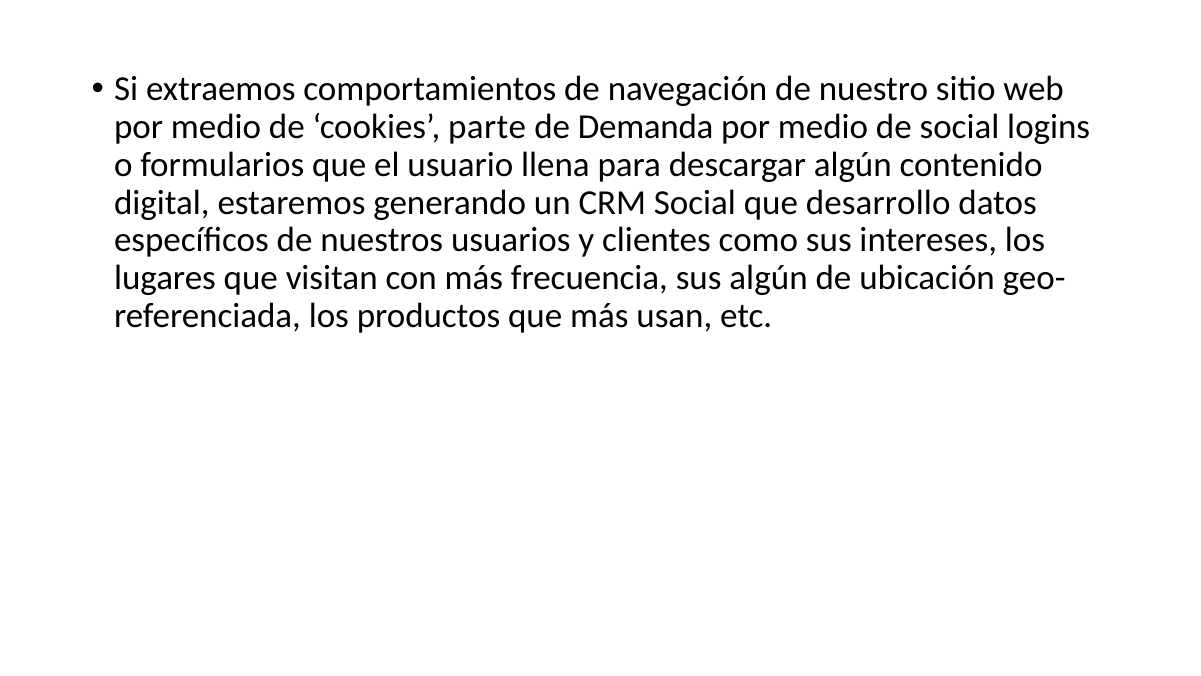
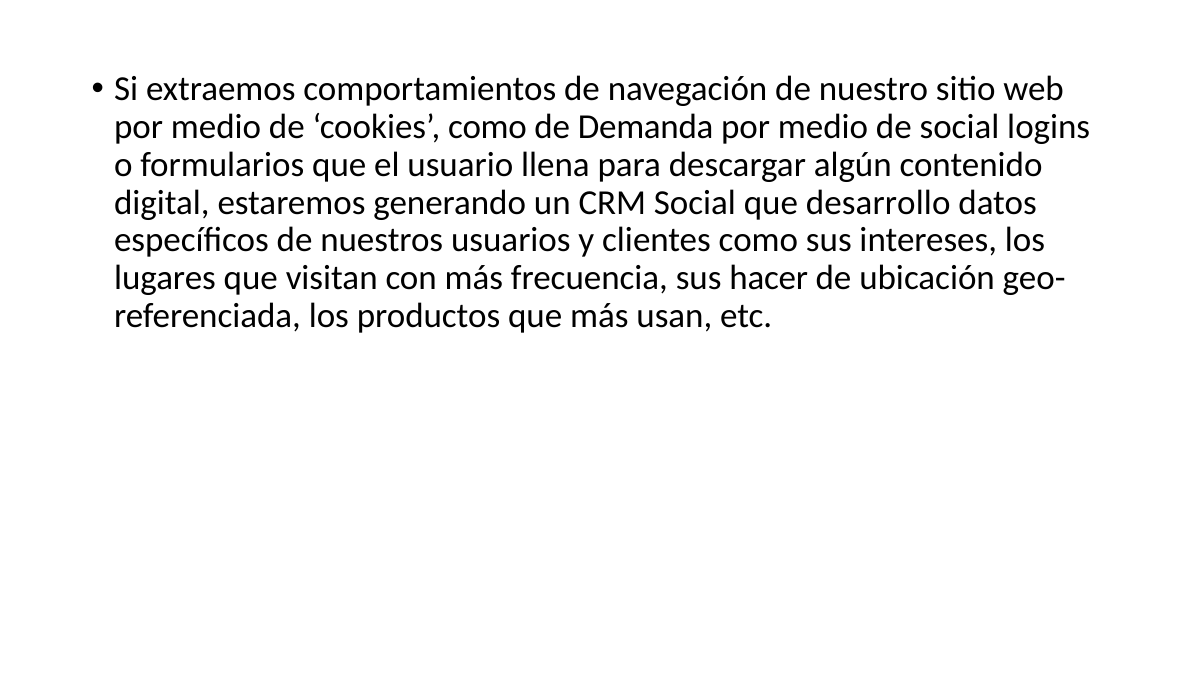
cookies parte: parte -> como
sus algún: algún -> hacer
